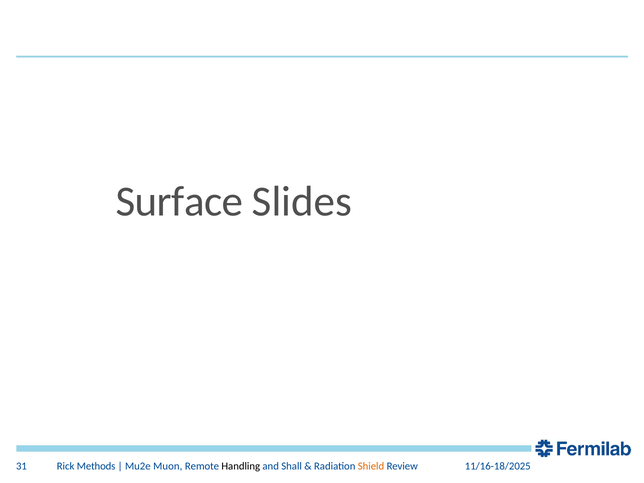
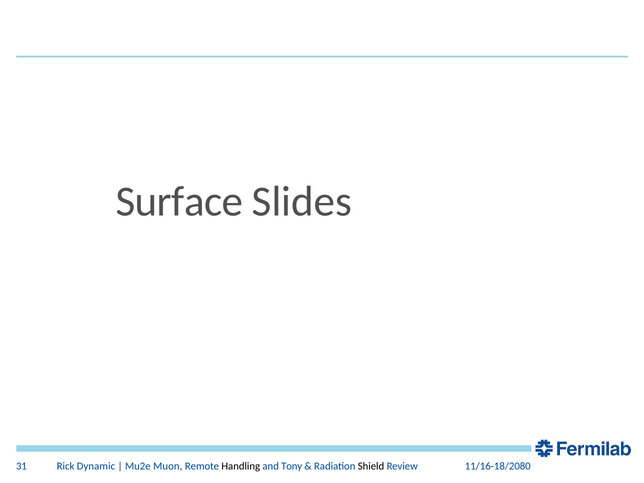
Methods: Methods -> Dynamic
Shall: Shall -> Tony
Shield colour: orange -> black
11/16-18/2025: 11/16-18/2025 -> 11/16-18/2080
